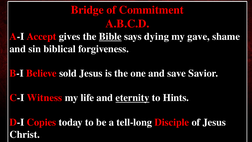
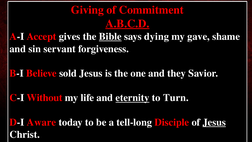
Bridge: Bridge -> Giving
A.B.C.D underline: none -> present
biblical: biblical -> servant
save: save -> they
Witness: Witness -> Without
Hints: Hints -> Turn
Copies: Copies -> Aware
Jesus at (214, 122) underline: none -> present
